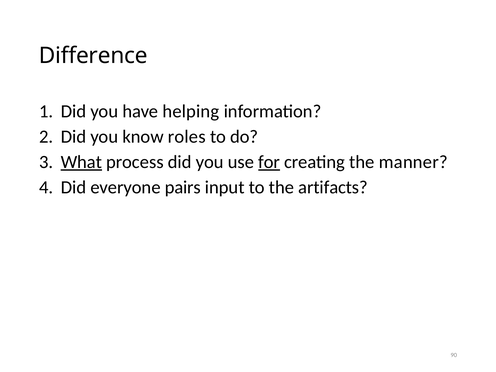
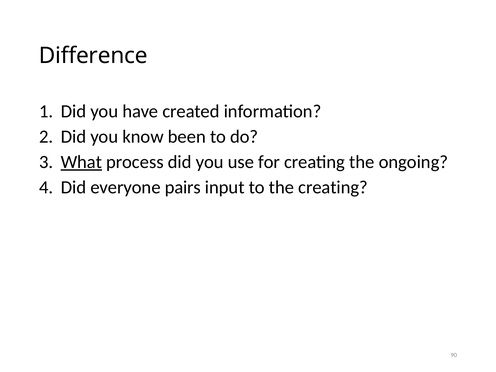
helping: helping -> created
roles: roles -> been
for underline: present -> none
manner: manner -> ongoing
the artifacts: artifacts -> creating
